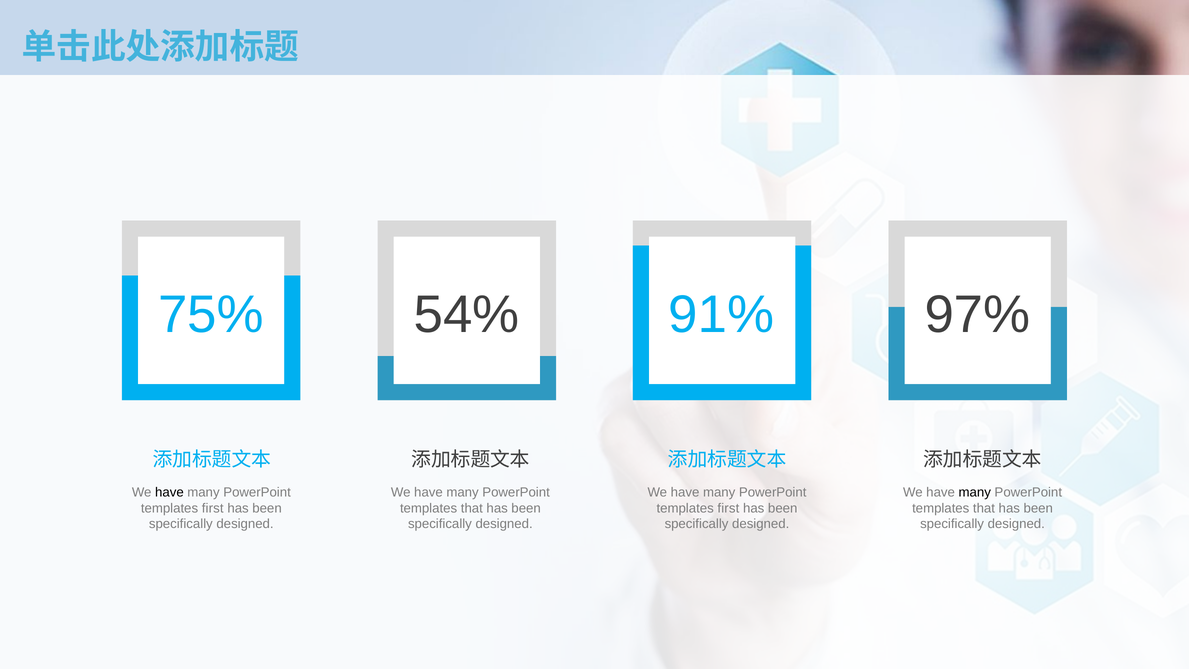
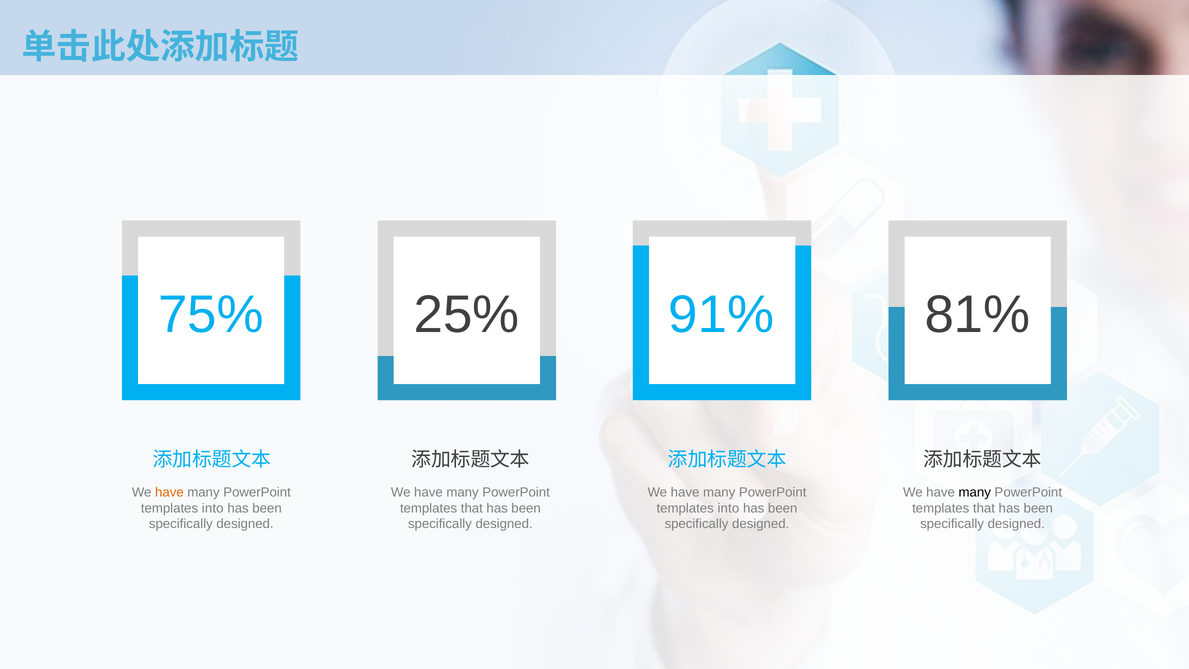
54%: 54% -> 25%
97%: 97% -> 81%
have at (169, 492) colour: black -> orange
first at (213, 508): first -> into
first at (728, 508): first -> into
